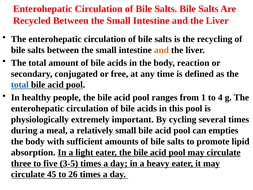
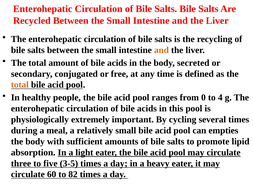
reaction: reaction -> secreted
total at (20, 85) colour: blue -> orange
1: 1 -> 0
45: 45 -> 60
26: 26 -> 82
